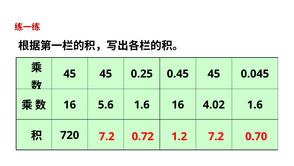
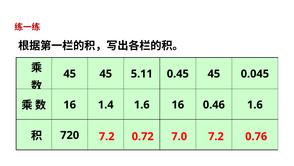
0.25: 0.25 -> 5.11
5.6: 5.6 -> 1.4
4.02: 4.02 -> 0.46
1.2: 1.2 -> 7.0
0.70: 0.70 -> 0.76
